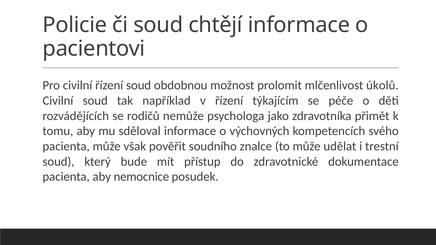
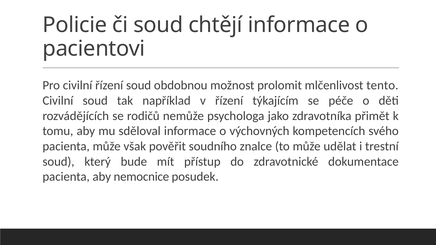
úkolů: úkolů -> tento
